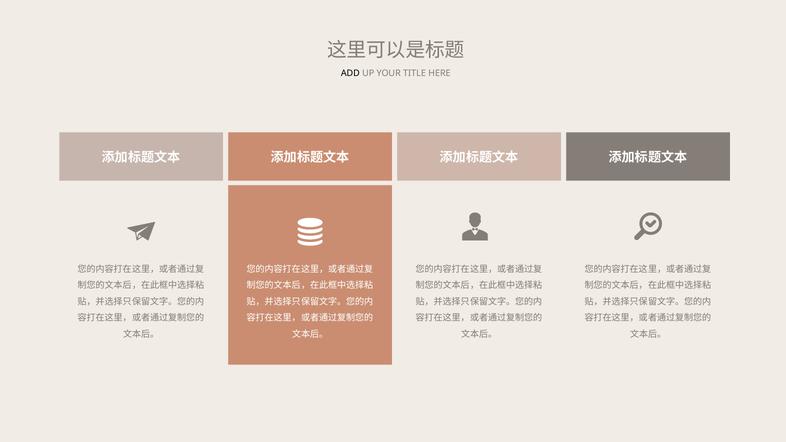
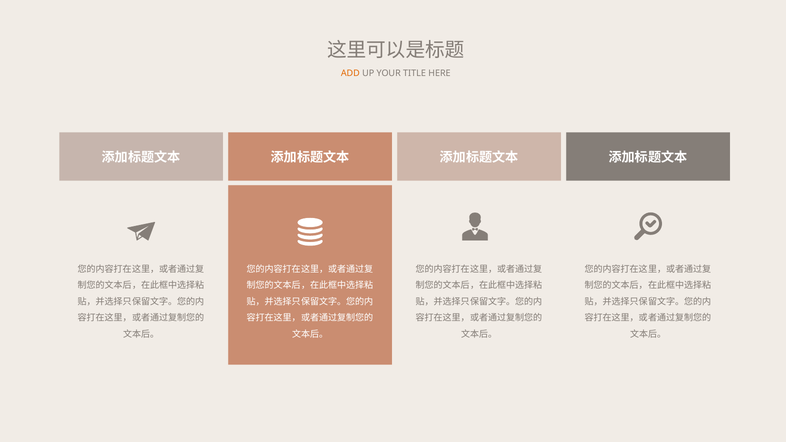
ADD colour: black -> orange
